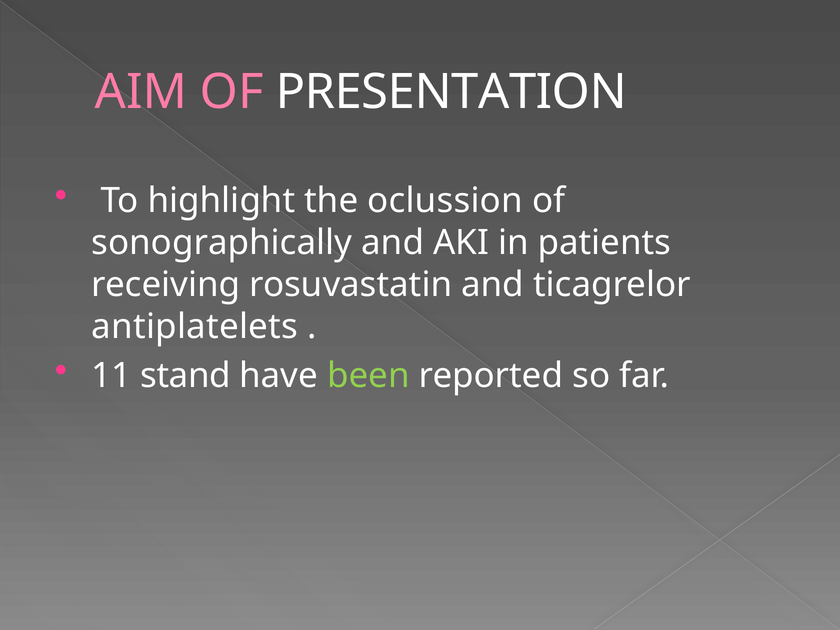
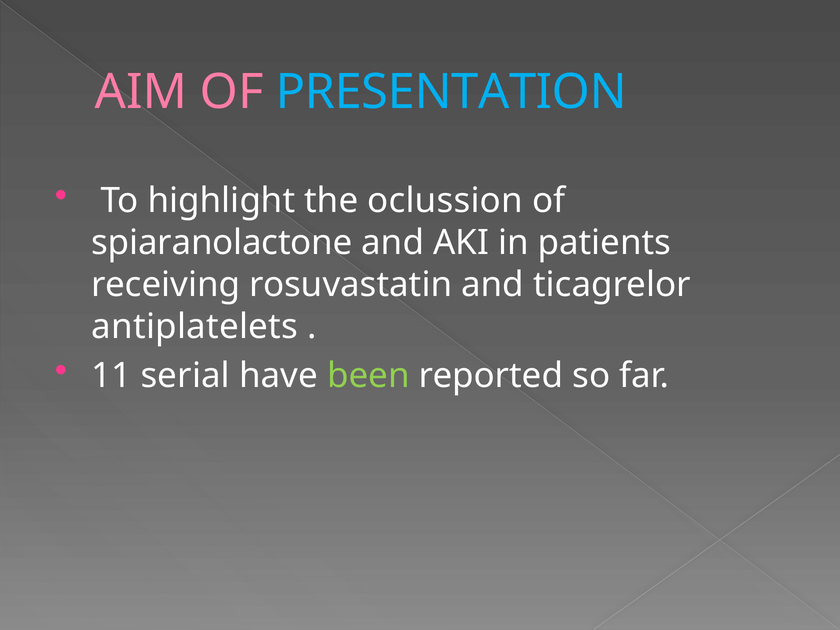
PRESENTATION colour: white -> light blue
sonographically: sonographically -> spiaranolactone
stand: stand -> serial
